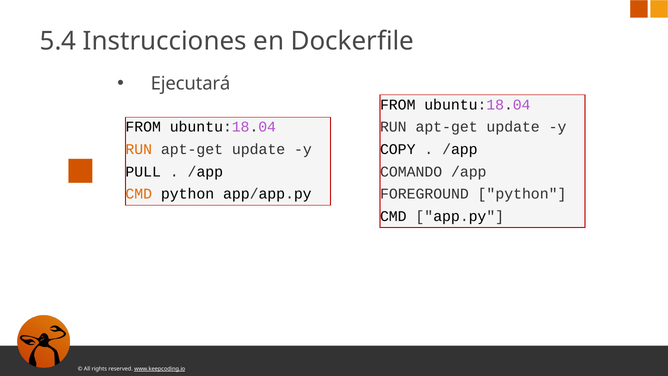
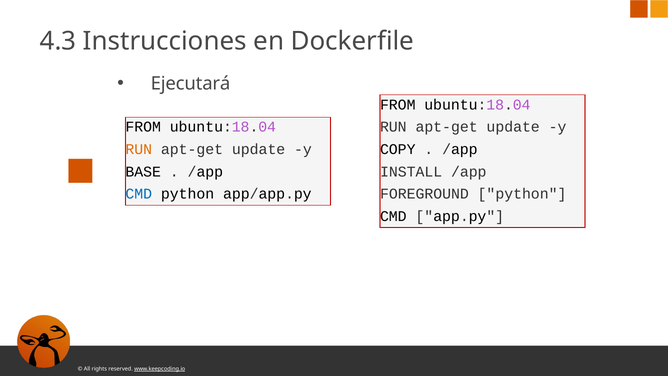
5.4: 5.4 -> 4.3
PULL: PULL -> BASE
COMANDO: COMANDO -> INSTALL
CMD at (139, 194) colour: orange -> blue
